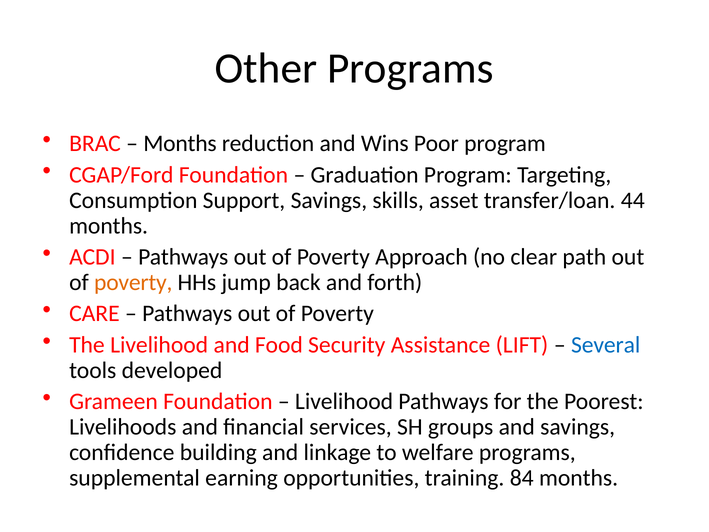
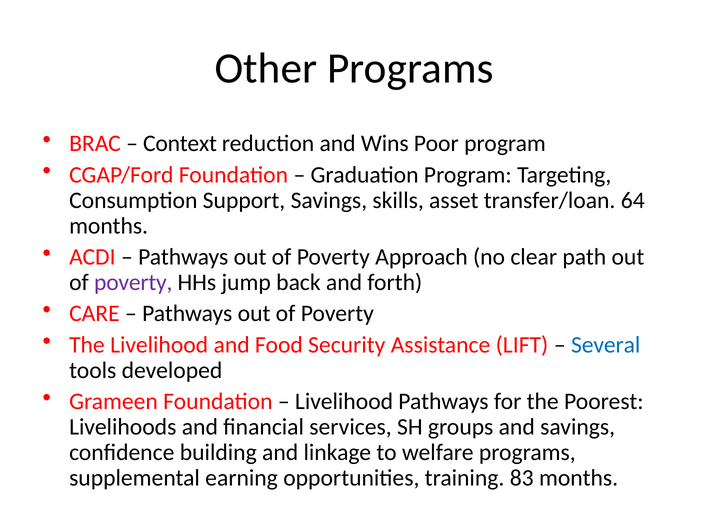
Months at (180, 143): Months -> Context
44: 44 -> 64
poverty at (133, 282) colour: orange -> purple
84: 84 -> 83
